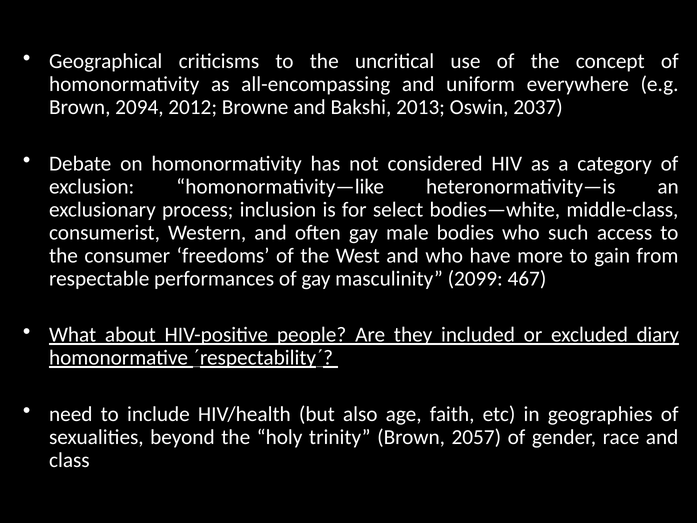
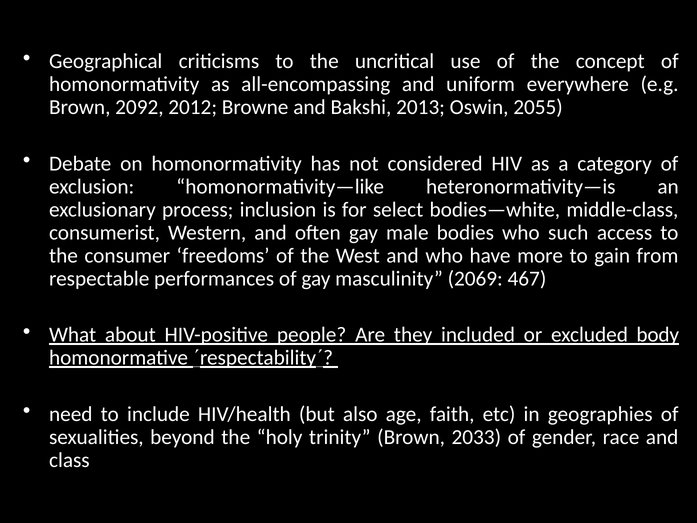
2094: 2094 -> 2092
2037: 2037 -> 2055
2099: 2099 -> 2069
diary: diary -> body
2057: 2057 -> 2033
